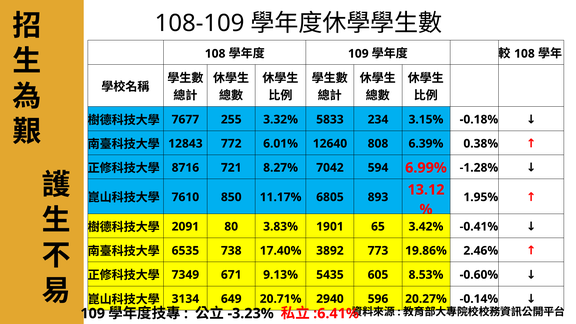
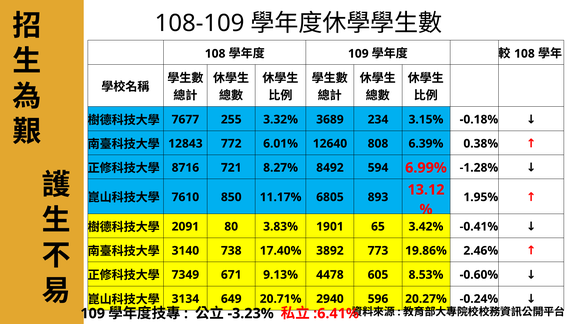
5833: 5833 -> 3689
7042: 7042 -> 8492
6535: 6535 -> 3140
5435: 5435 -> 4478
-0.14%: -0.14% -> -0.24%
